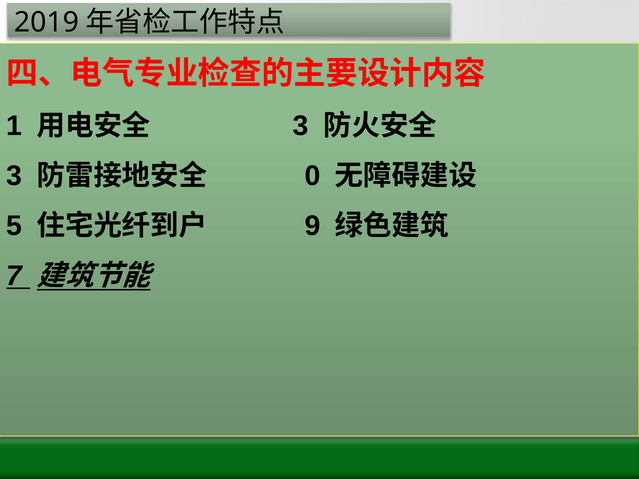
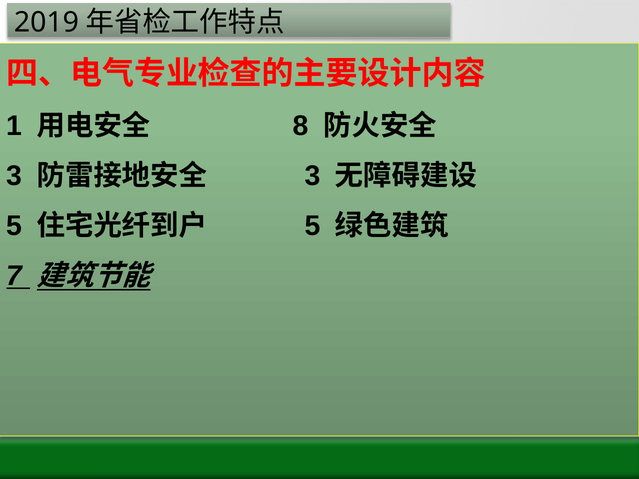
3 at (301, 126): 3 -> 8
0 at (312, 176): 0 -> 3
9 at (312, 226): 9 -> 5
